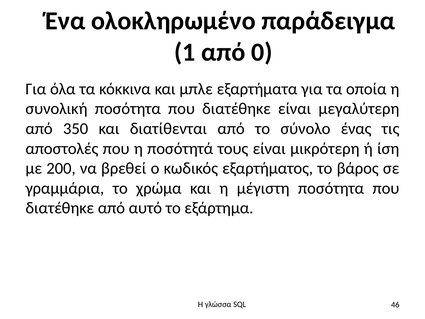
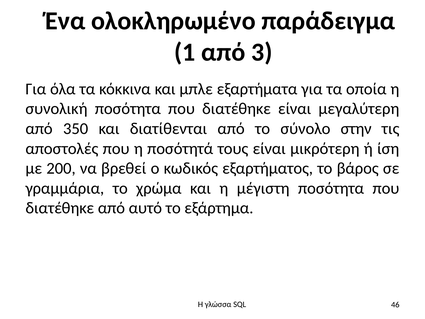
0: 0 -> 3
ένας: ένας -> στην
